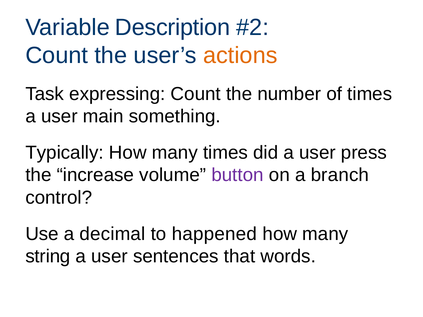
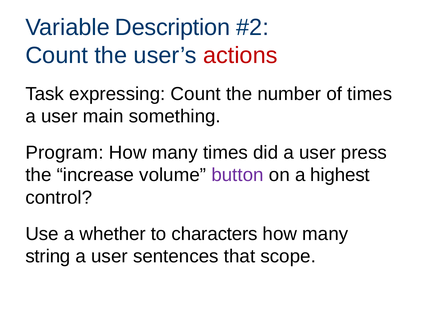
actions colour: orange -> red
Typically: Typically -> Program
branch: branch -> highest
decimal: decimal -> whether
happened: happened -> characters
words: words -> scope
